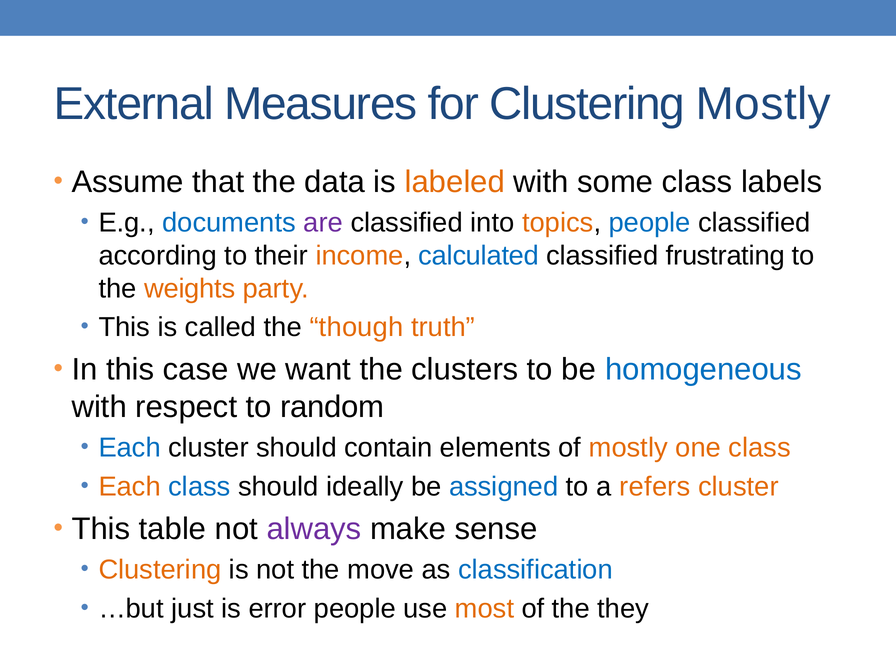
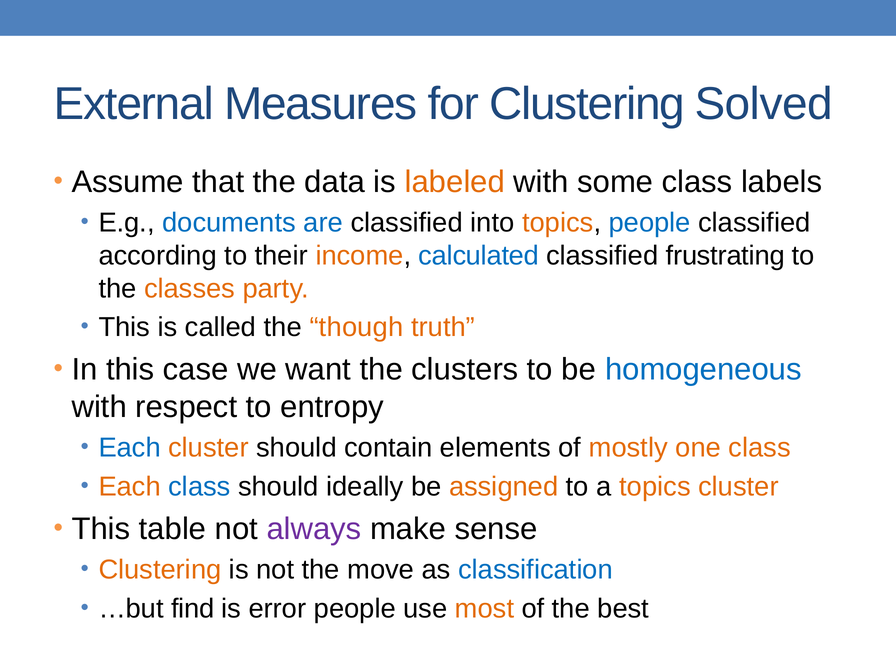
Clustering Mostly: Mostly -> Solved
are colour: purple -> blue
weights: weights -> classes
random: random -> entropy
cluster at (209, 448) colour: black -> orange
assigned colour: blue -> orange
a refers: refers -> topics
just: just -> find
they: they -> best
